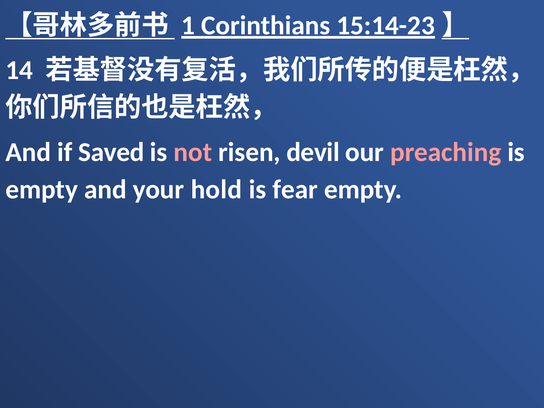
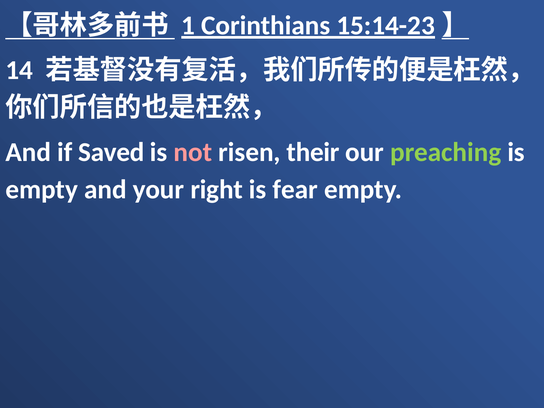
devil: devil -> their
preaching colour: pink -> light green
hold: hold -> right
